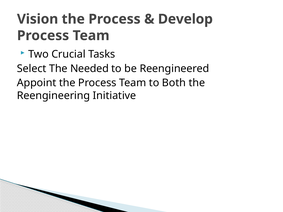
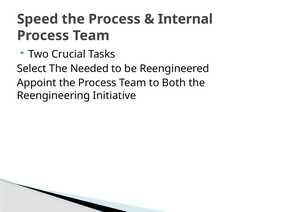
Vision: Vision -> Speed
Develop: Develop -> Internal
